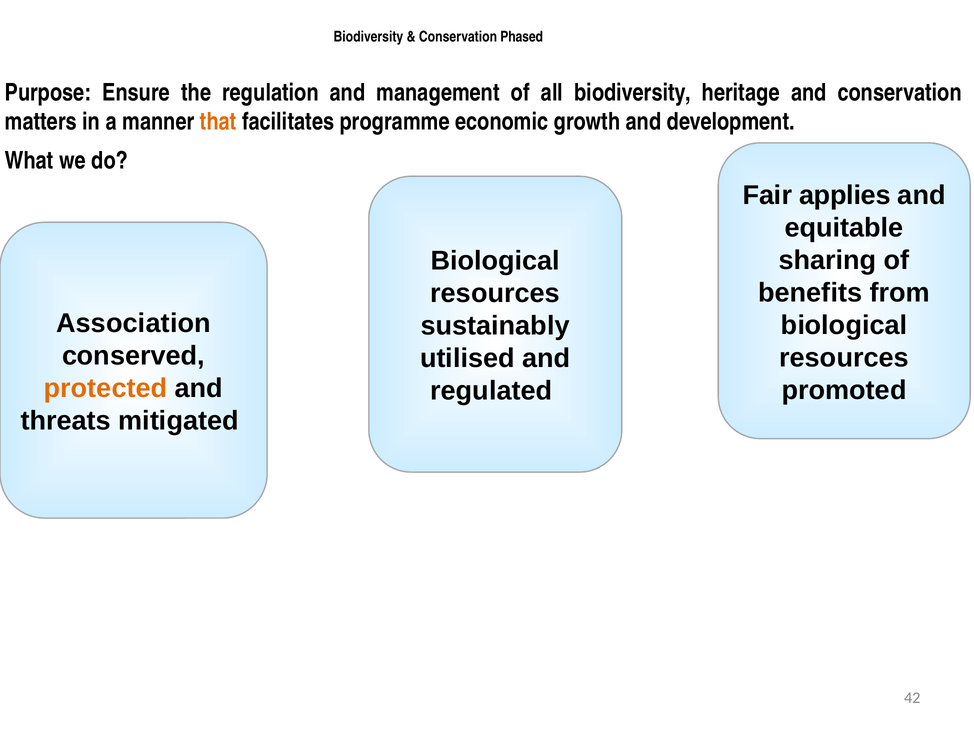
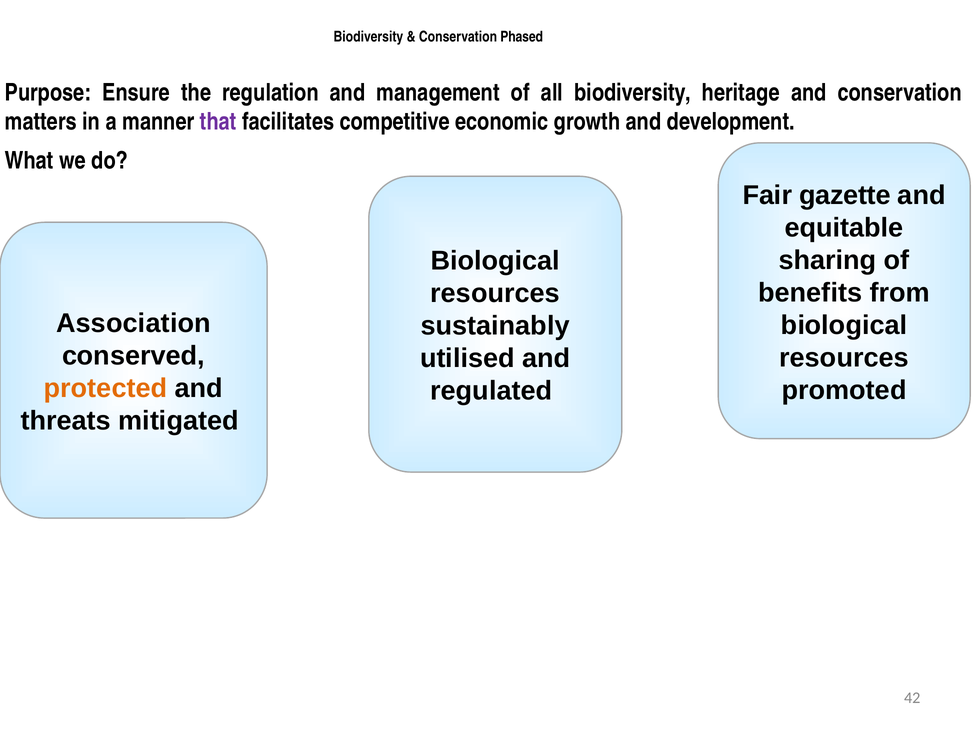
that colour: orange -> purple
programme: programme -> competitive
applies: applies -> gazette
